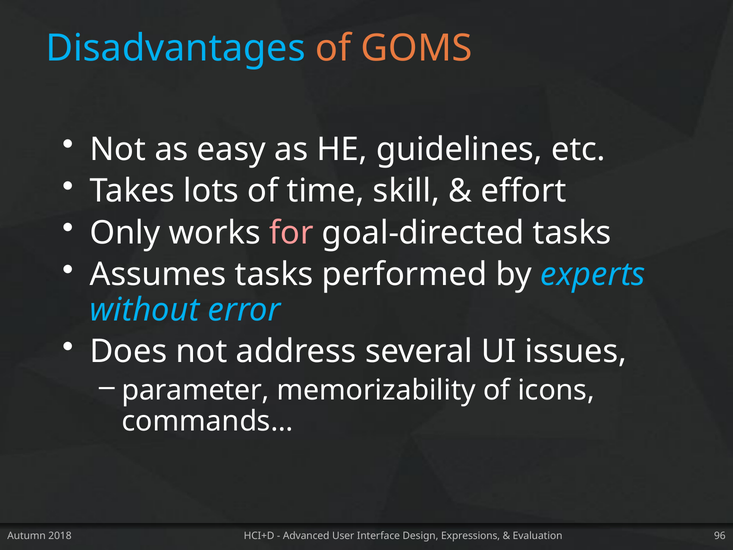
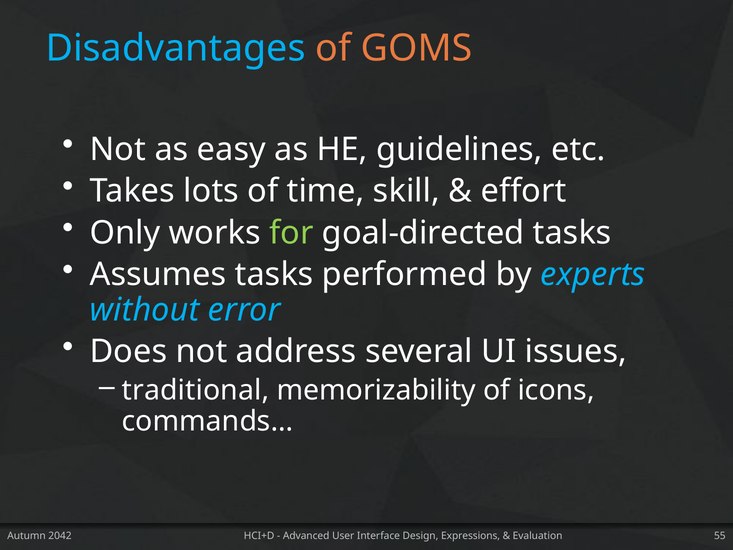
for colour: pink -> light green
parameter: parameter -> traditional
2018: 2018 -> 2042
96: 96 -> 55
